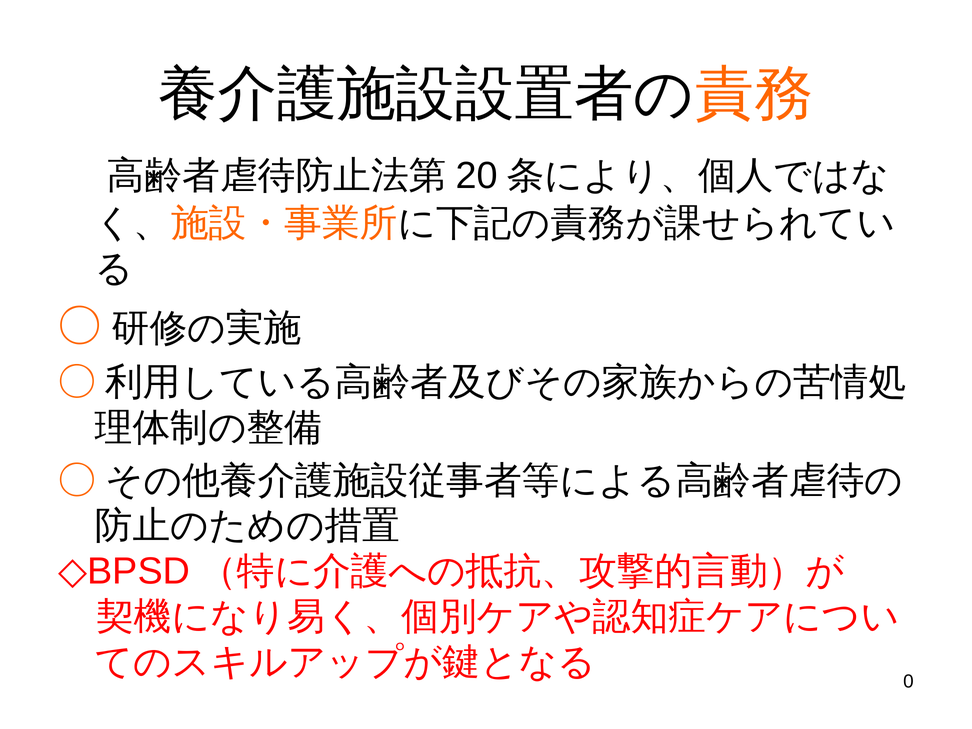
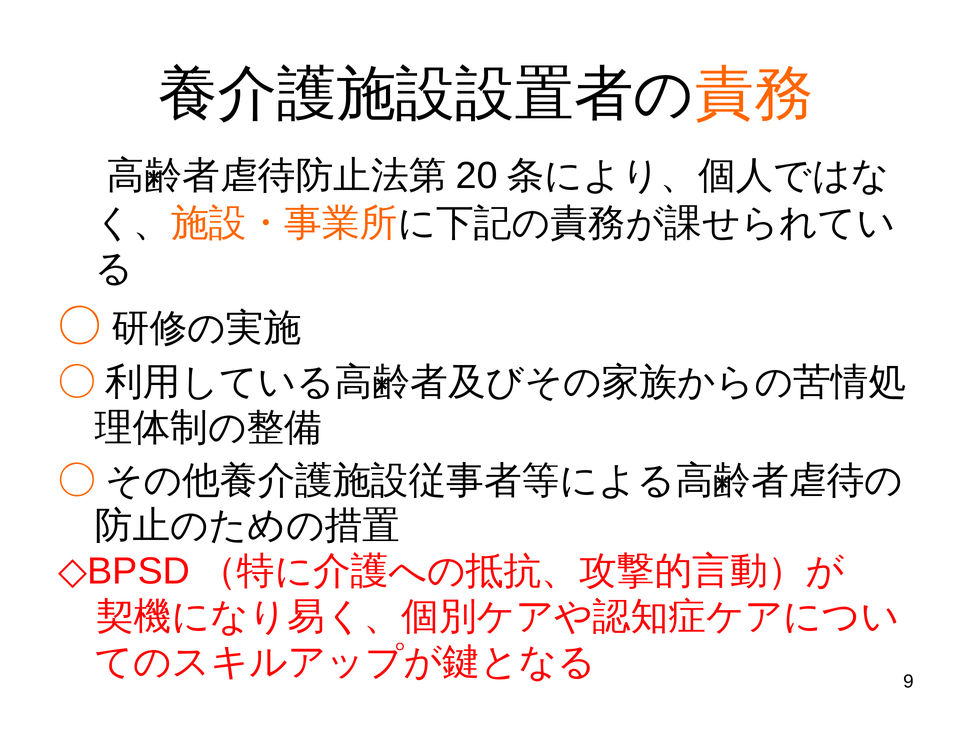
0: 0 -> 9
